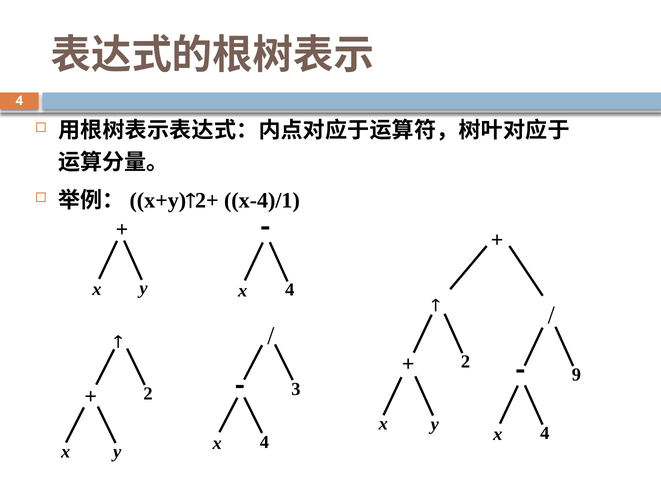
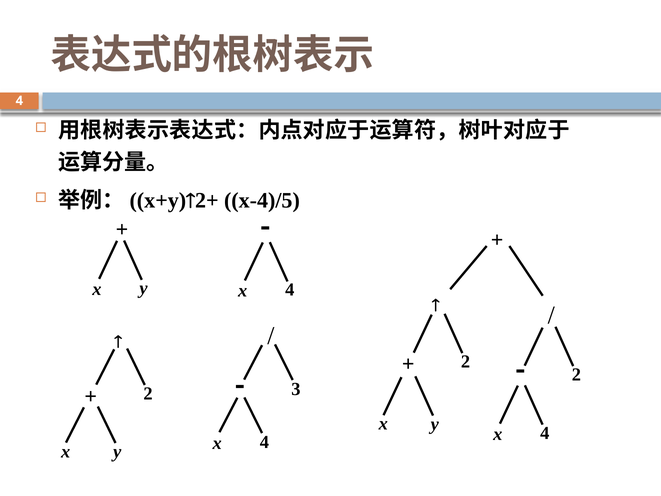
x-4)/1: x-4)/1 -> x-4)/5
9 at (576, 374): 9 -> 2
